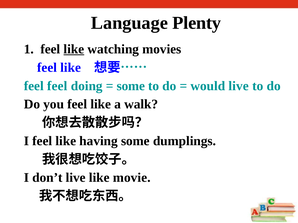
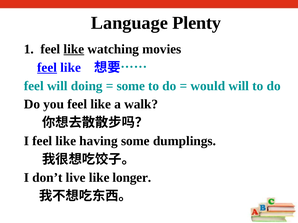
feel at (47, 68) underline: none -> present
feel feel: feel -> will
would live: live -> will
movie: movie -> longer
